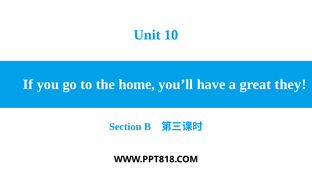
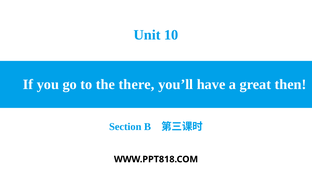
home: home -> there
they: they -> then
